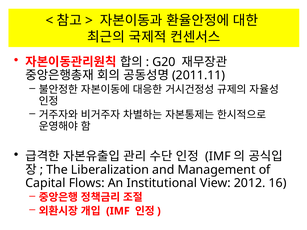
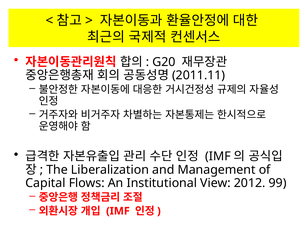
16: 16 -> 99
